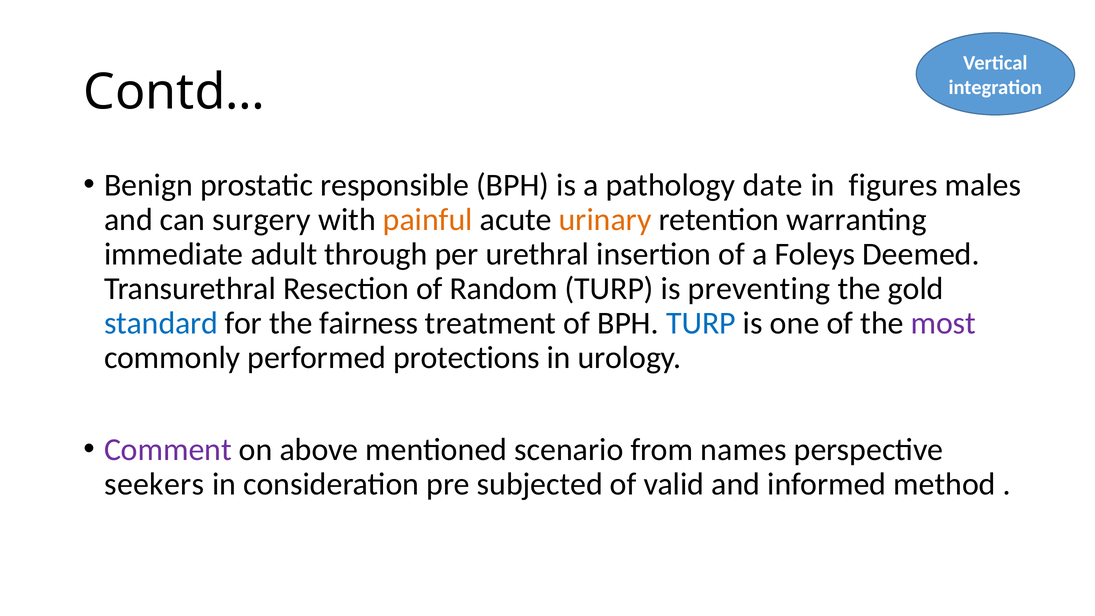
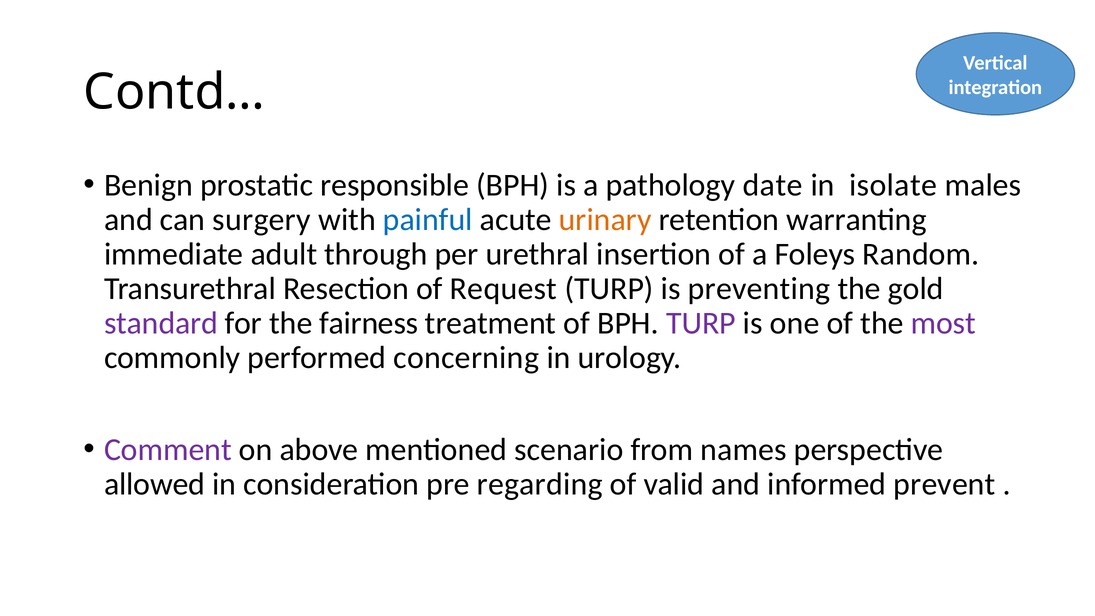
figures: figures -> isolate
painful colour: orange -> blue
Deemed: Deemed -> Random
Random: Random -> Request
standard colour: blue -> purple
TURP at (701, 323) colour: blue -> purple
protections: protections -> concerning
seekers: seekers -> allowed
subjected: subjected -> regarding
method: method -> prevent
